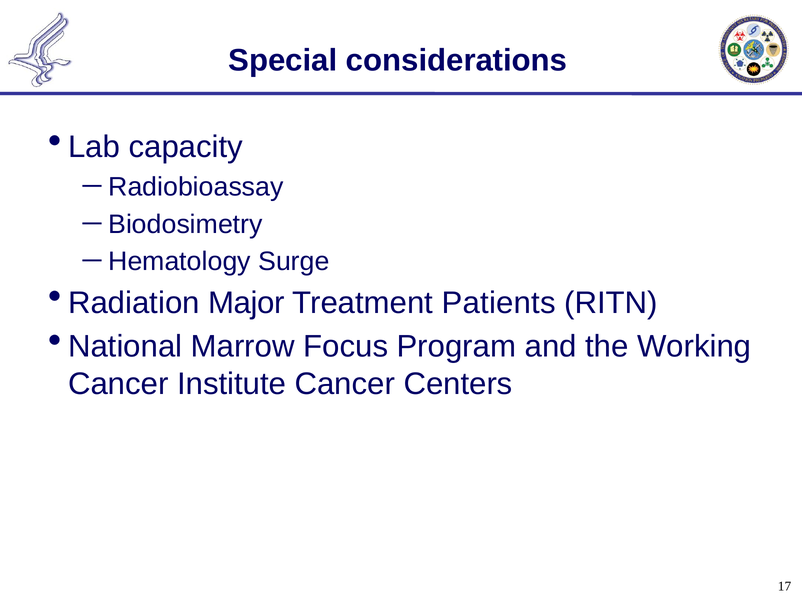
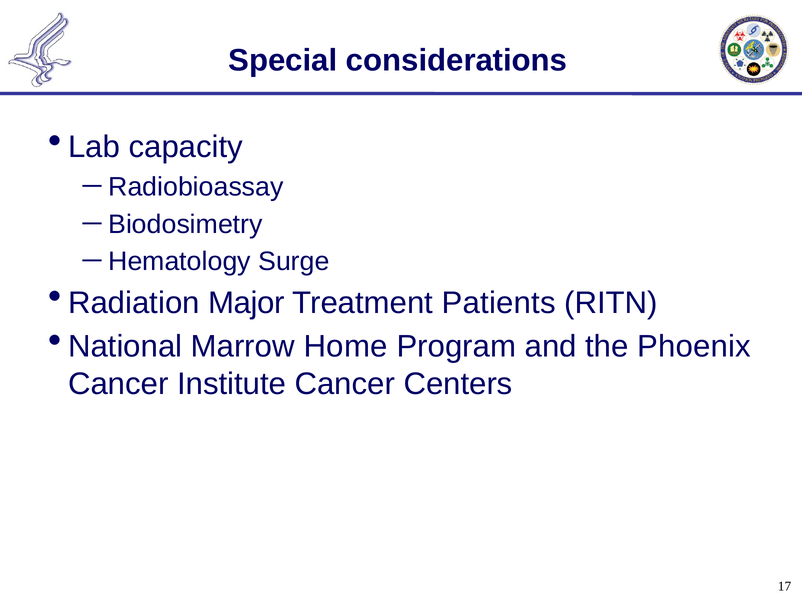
Focus: Focus -> Home
Working: Working -> Phoenix
